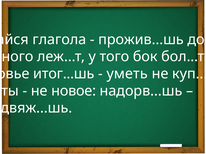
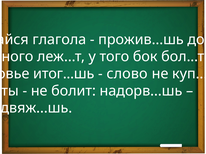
уметь: уметь -> слово
новое: новое -> болит
